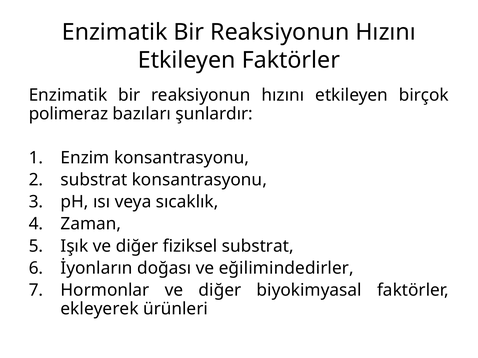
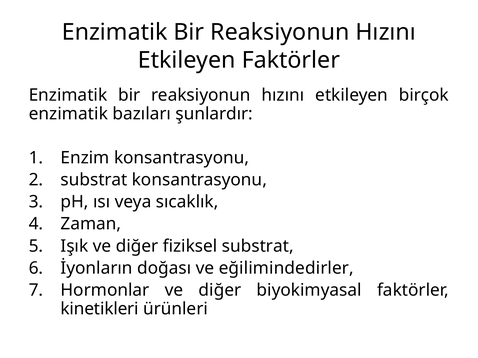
polimeraz at (68, 114): polimeraz -> enzimatik
ekleyerek: ekleyerek -> kinetikleri
